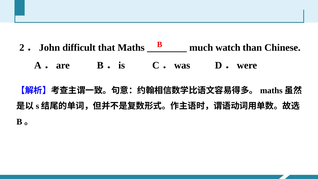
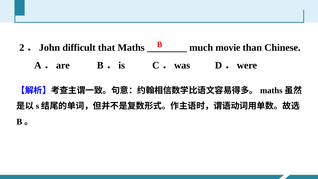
watch: watch -> movie
